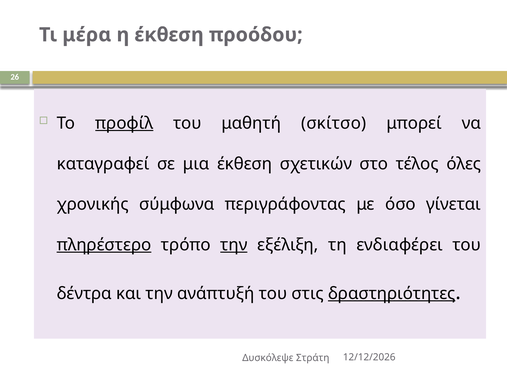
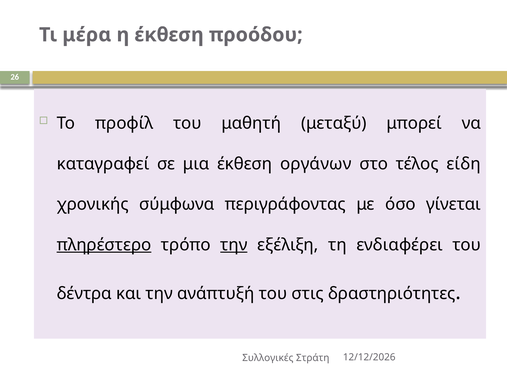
προφίλ underline: present -> none
σκίτσο: σκίτσο -> μεταξύ
σχετικών: σχετικών -> οργάνων
όλες: όλες -> είδη
δραστηριότητες underline: present -> none
Δυσκόλεψε: Δυσκόλεψε -> Συλλογικές
